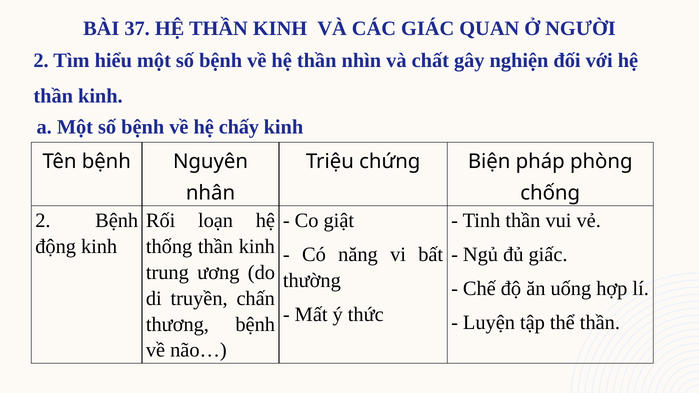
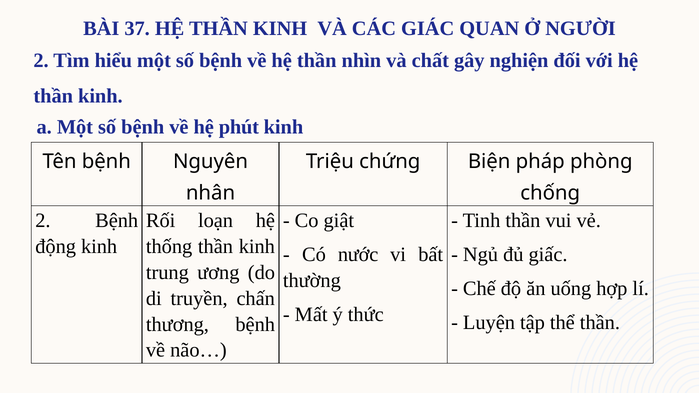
chấy: chấy -> phút
năng: năng -> nước
